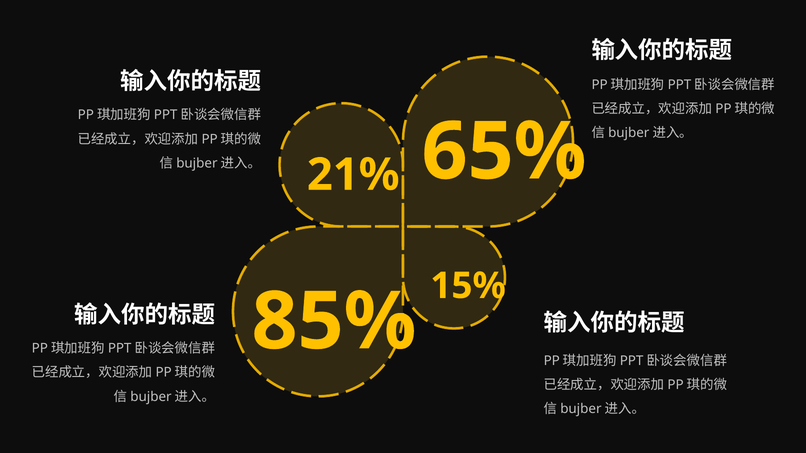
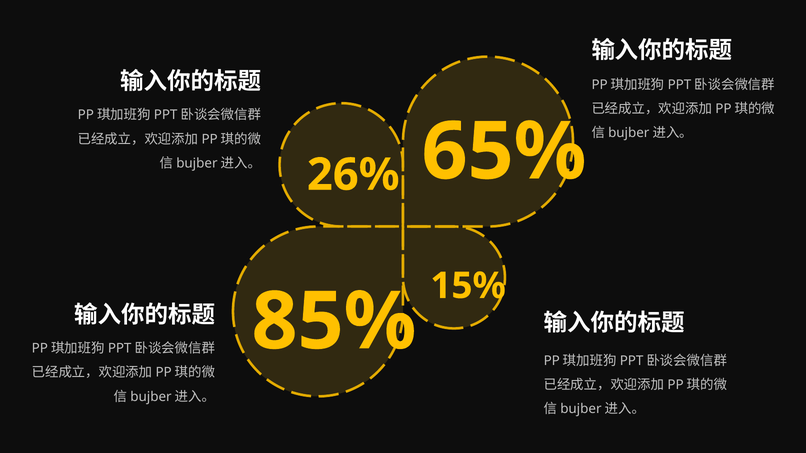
21%: 21% -> 26%
